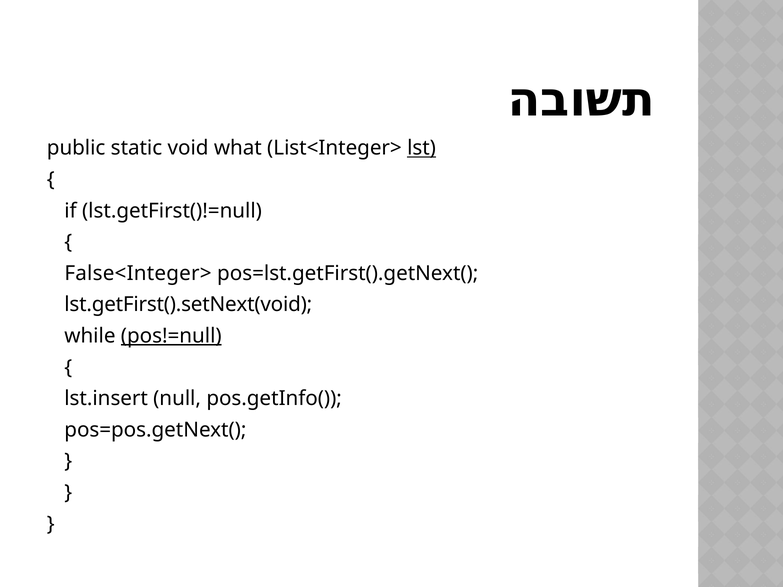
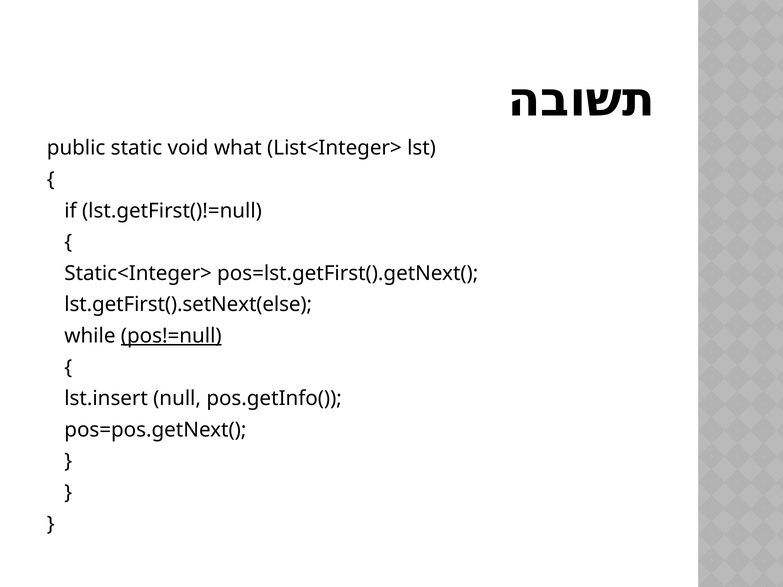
lst underline: present -> none
False<Integer>: False<Integer> -> Static<Integer>
lst.getFirst().setNext(void: lst.getFirst().setNext(void -> lst.getFirst().setNext(else
